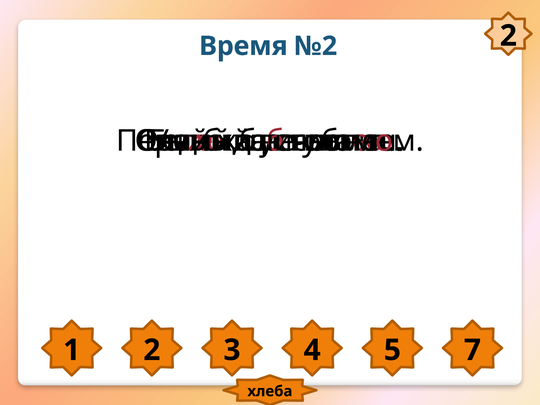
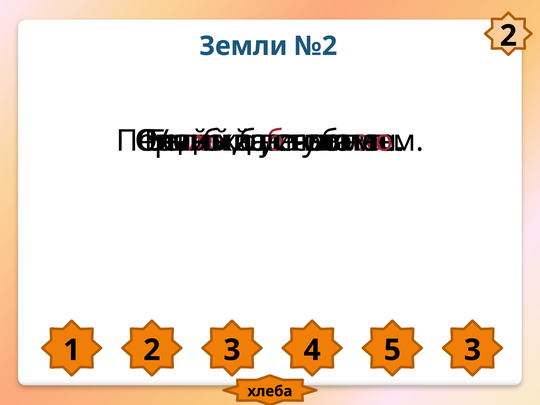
Время: Время -> Земли
5 7: 7 -> 3
